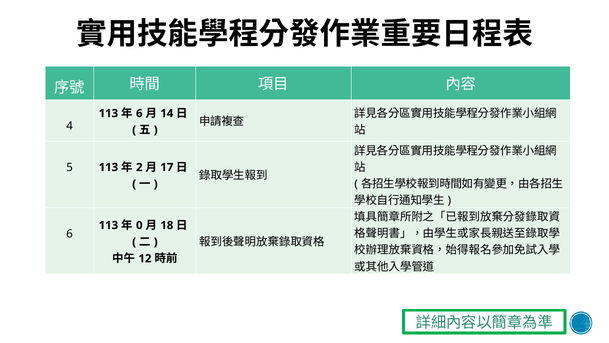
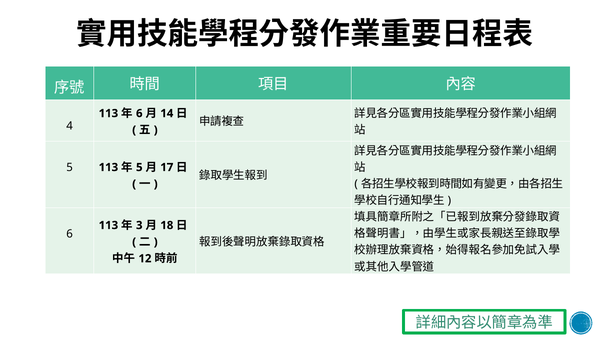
2 at (139, 167): 2 -> 5
0: 0 -> 3
